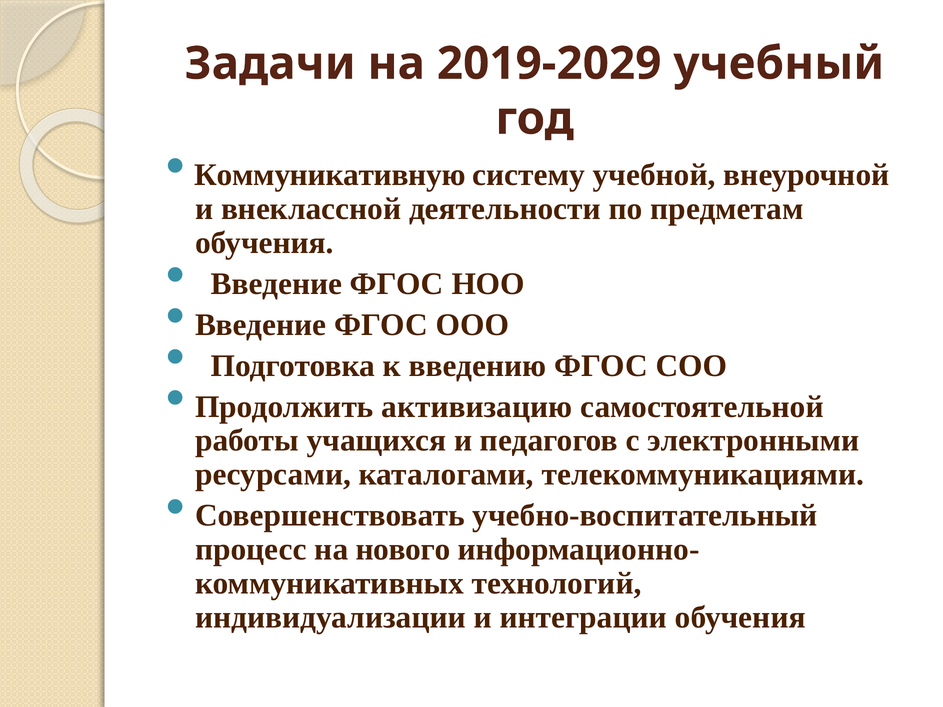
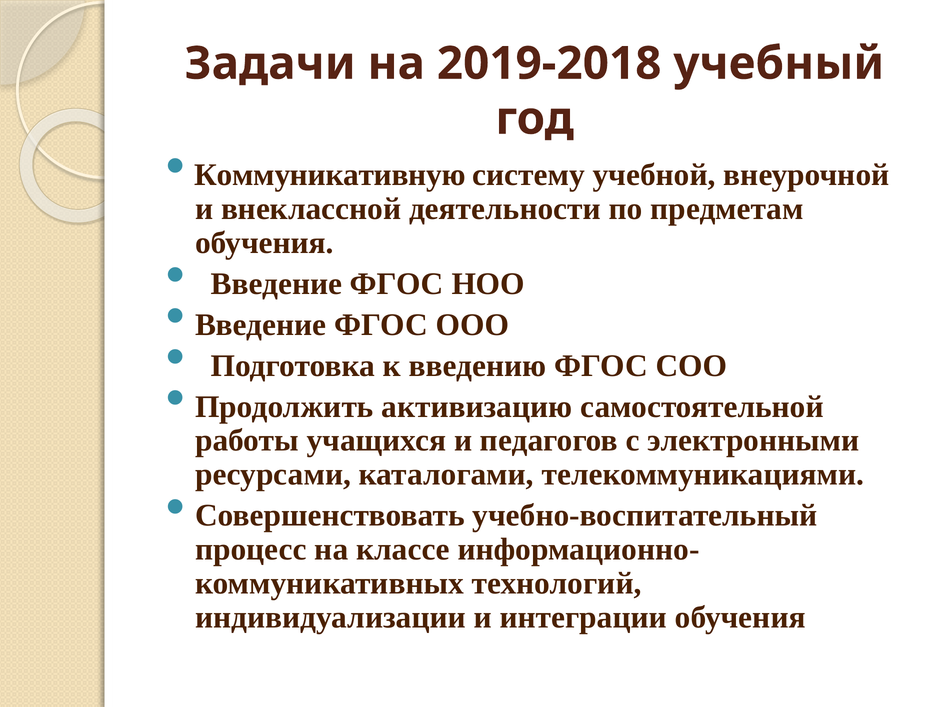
2019-2029: 2019-2029 -> 2019-2018
нового: нового -> классе
